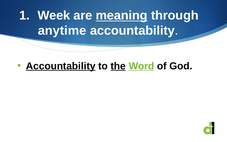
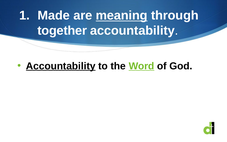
Week: Week -> Made
anytime: anytime -> together
the underline: present -> none
